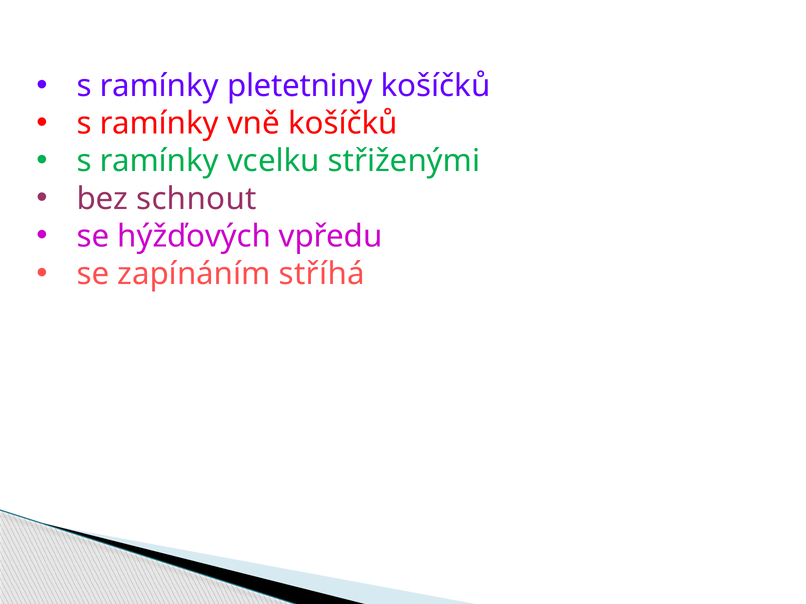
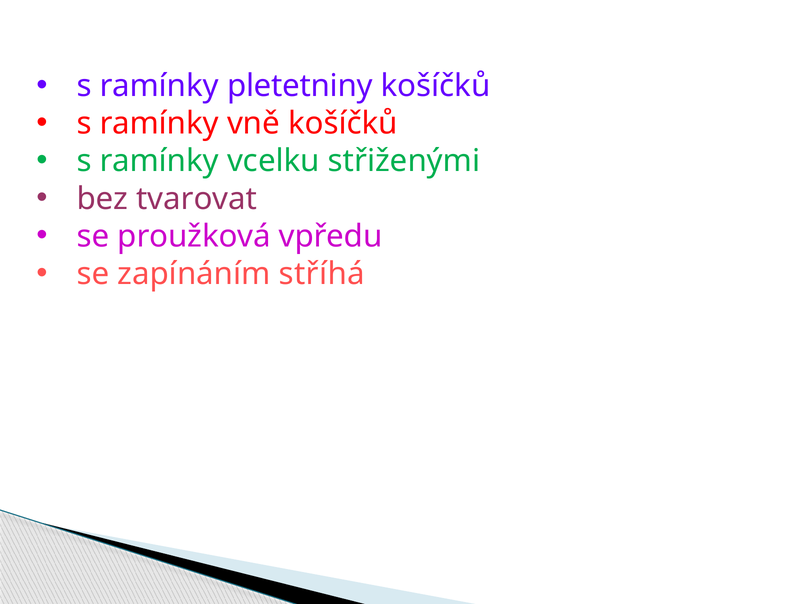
schnout: schnout -> tvarovat
hýžďových: hýžďových -> proužková
